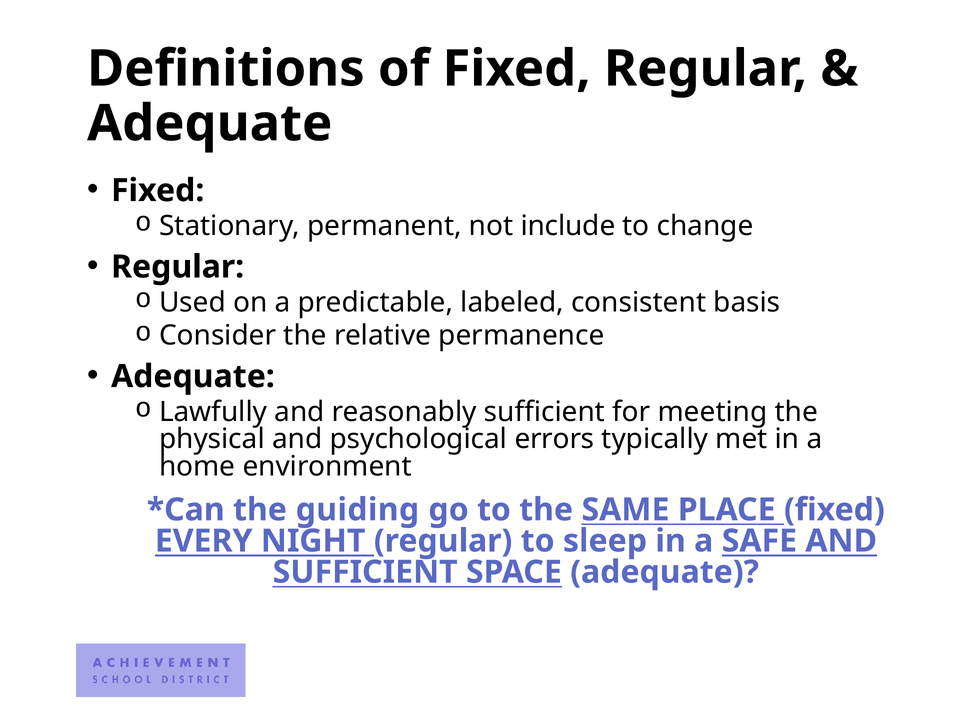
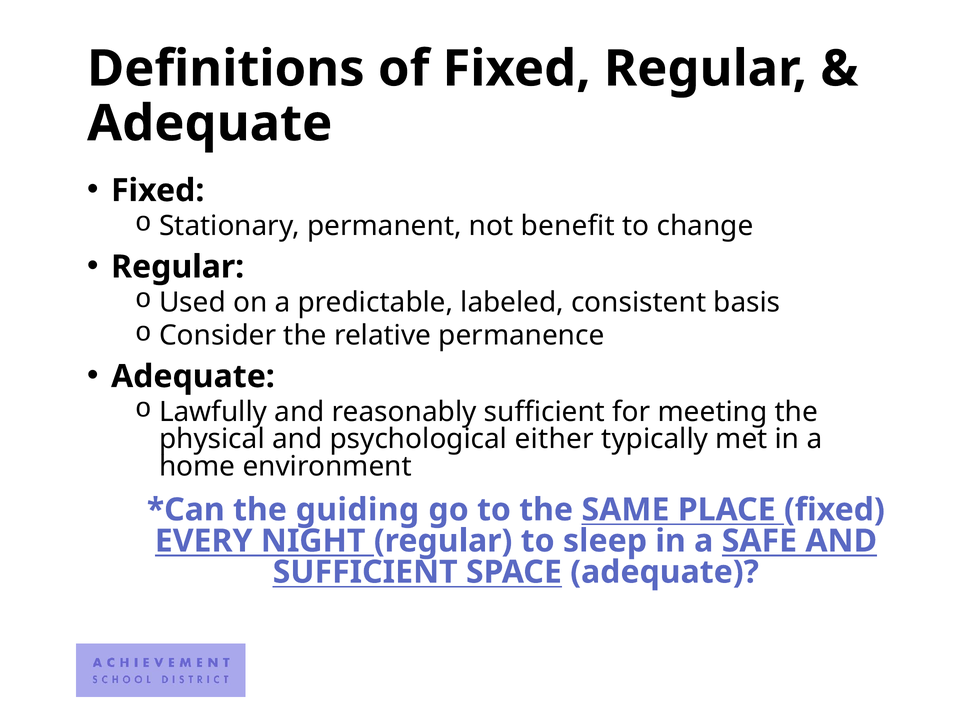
include: include -> benefit
errors: errors -> either
